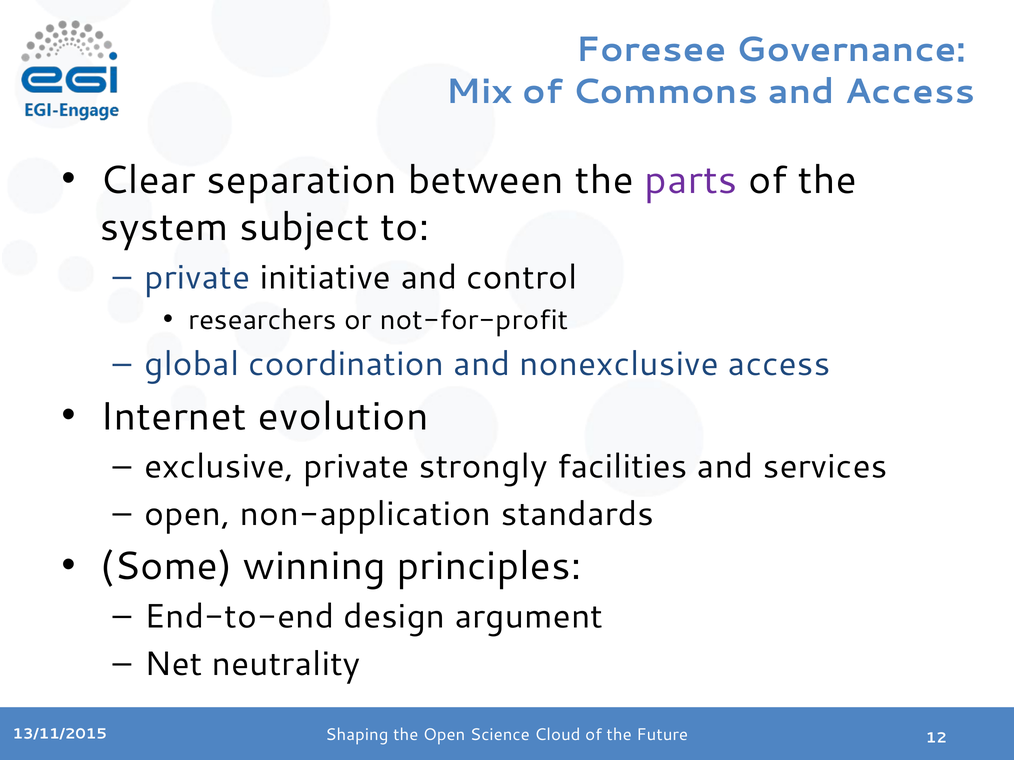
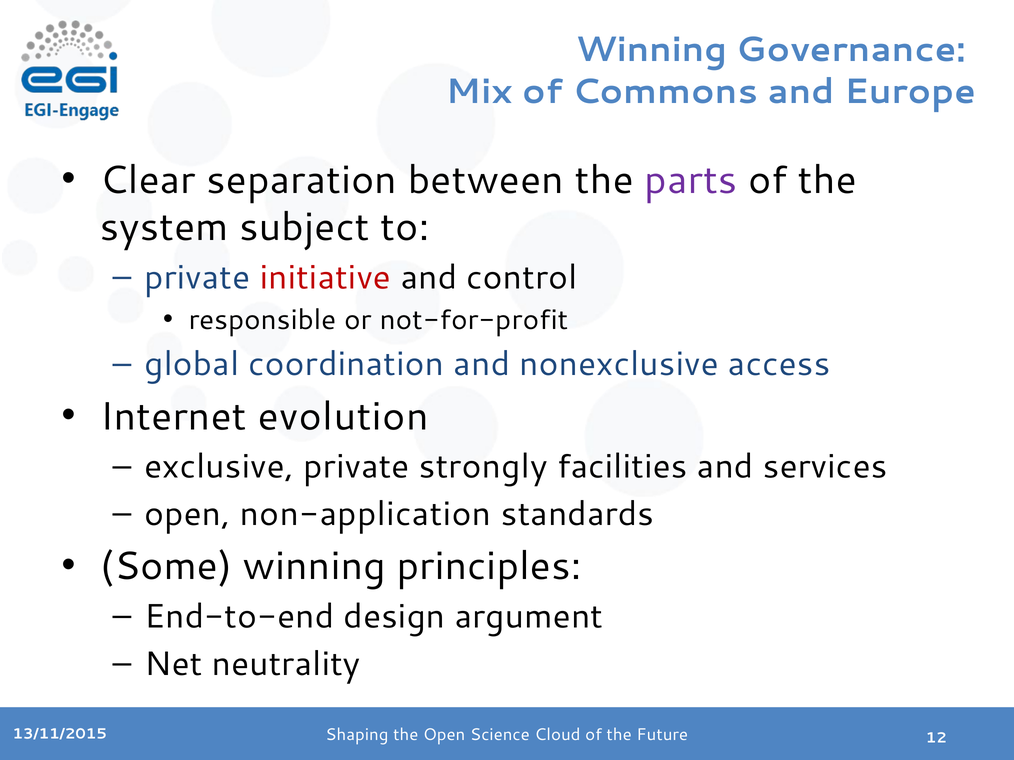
Foresee at (651, 50): Foresee -> Winning
and Access: Access -> Europe
initiative colour: black -> red
researchers: researchers -> responsible
